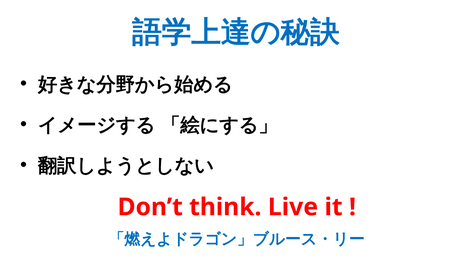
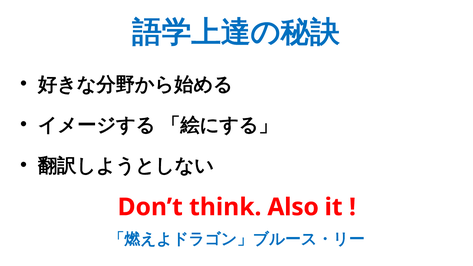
Live: Live -> Also
